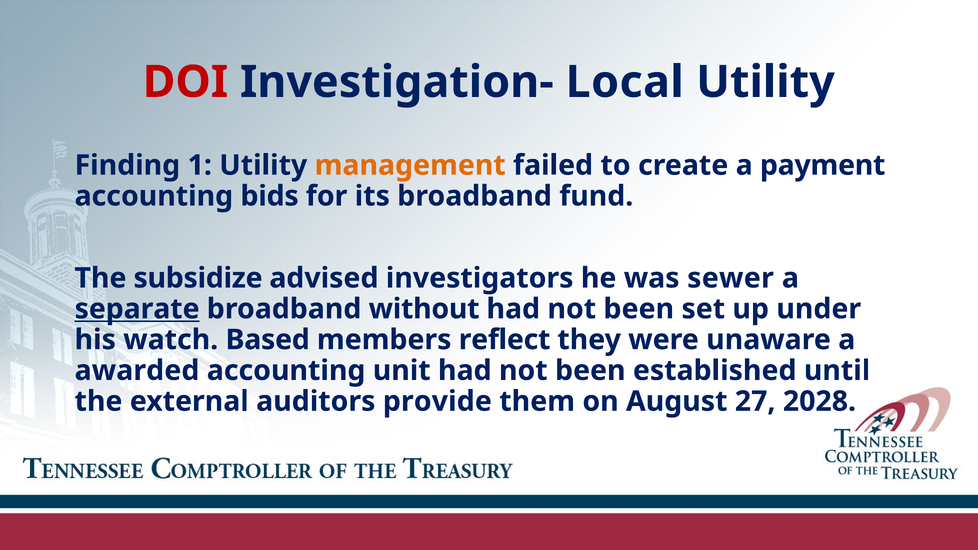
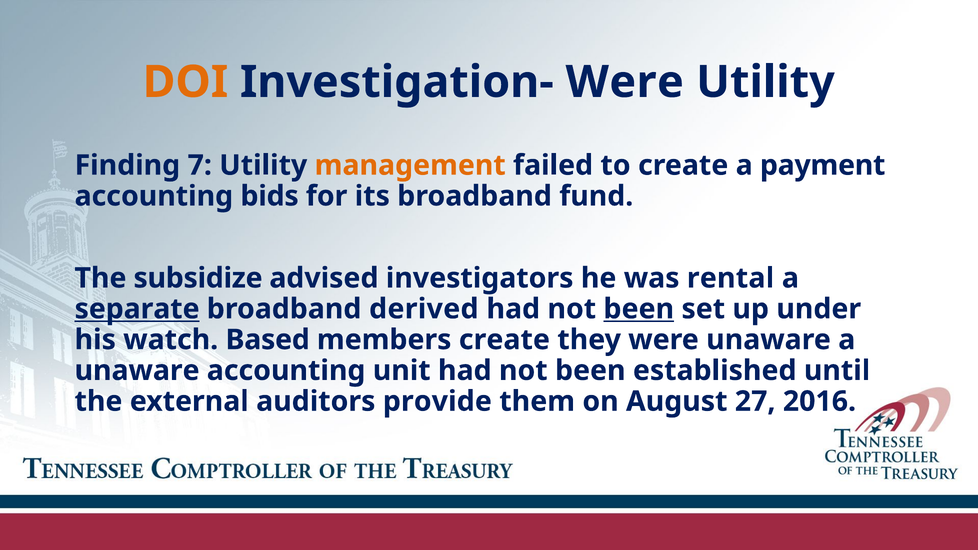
DOI colour: red -> orange
Investigation- Local: Local -> Were
1: 1 -> 7
sewer: sewer -> rental
without: without -> derived
been at (639, 309) underline: none -> present
members reflect: reflect -> create
awarded at (137, 371): awarded -> unaware
2028: 2028 -> 2016
